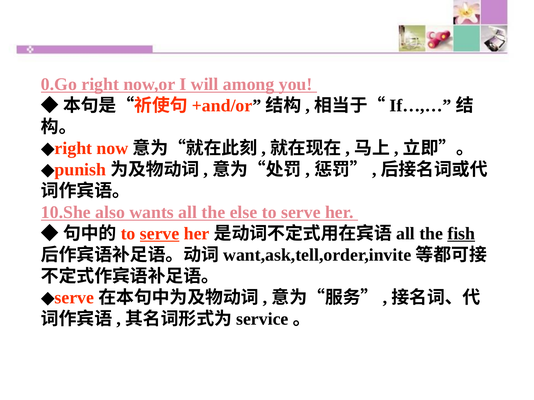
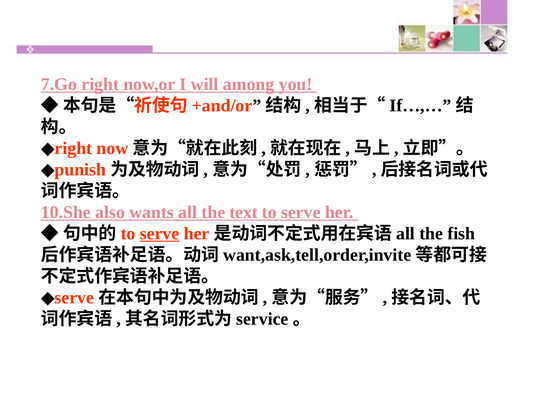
0.Go: 0.Go -> 7.Go
else: else -> text
fish underline: present -> none
